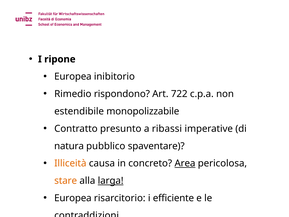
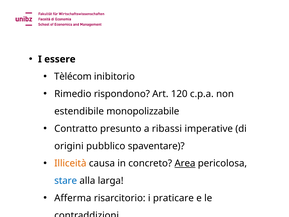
ripone: ripone -> essere
Europea at (73, 76): Europea -> Tèlécom
722: 722 -> 120
natura: natura -> origini
stare colour: orange -> blue
larga underline: present -> none
Europea at (73, 198): Europea -> Afferma
efficiente: efficiente -> praticare
